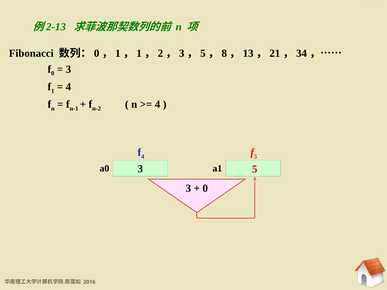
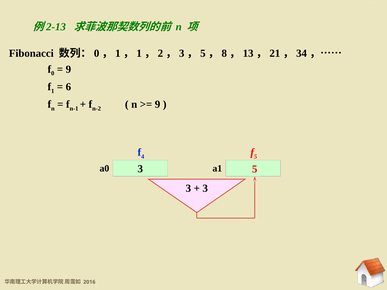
3 at (68, 69): 3 -> 9
4 at (68, 87): 4 -> 6
4 at (158, 104): 4 -> 9
0 at (205, 188): 0 -> 3
